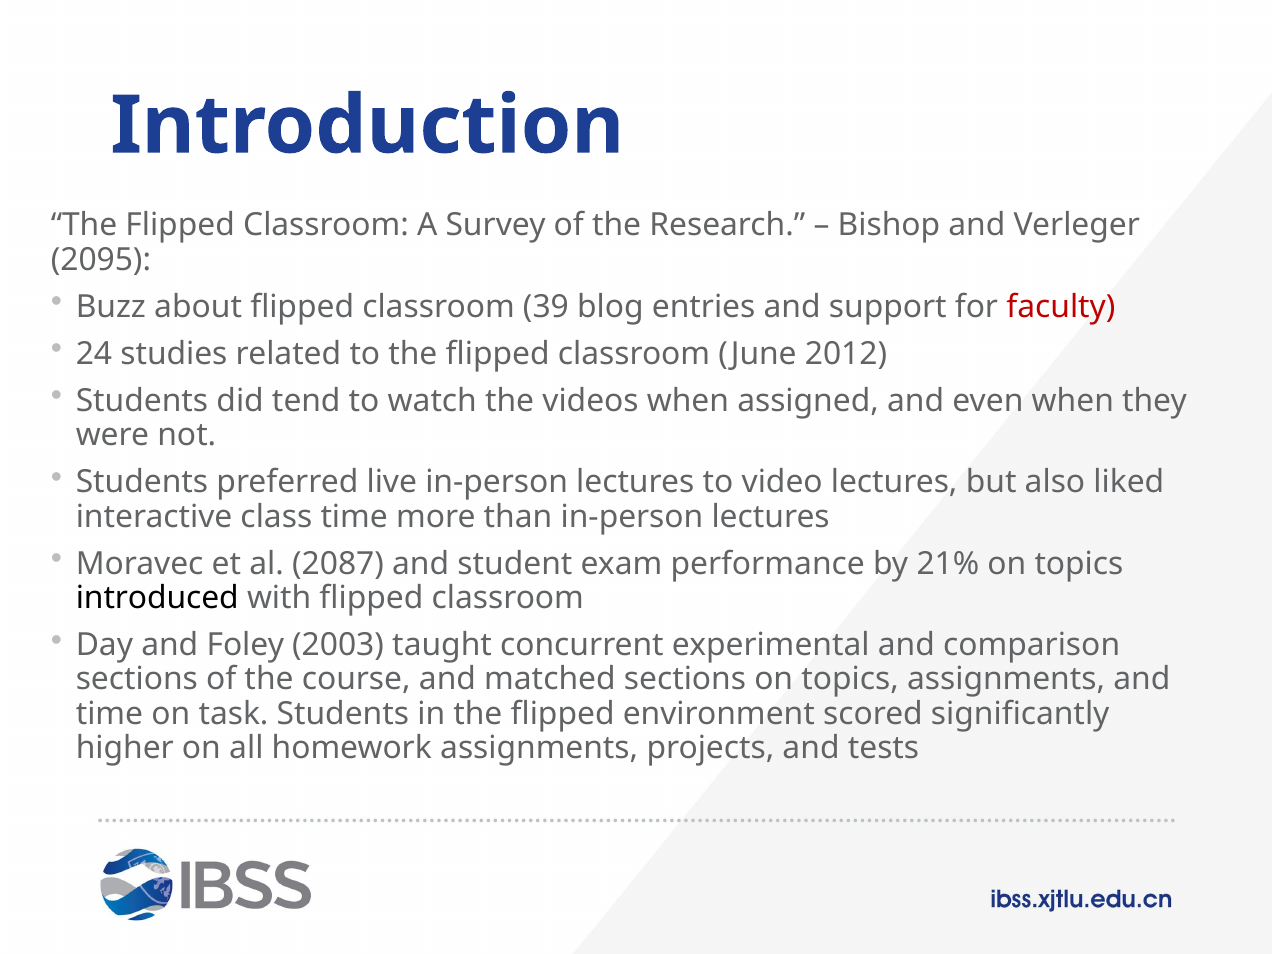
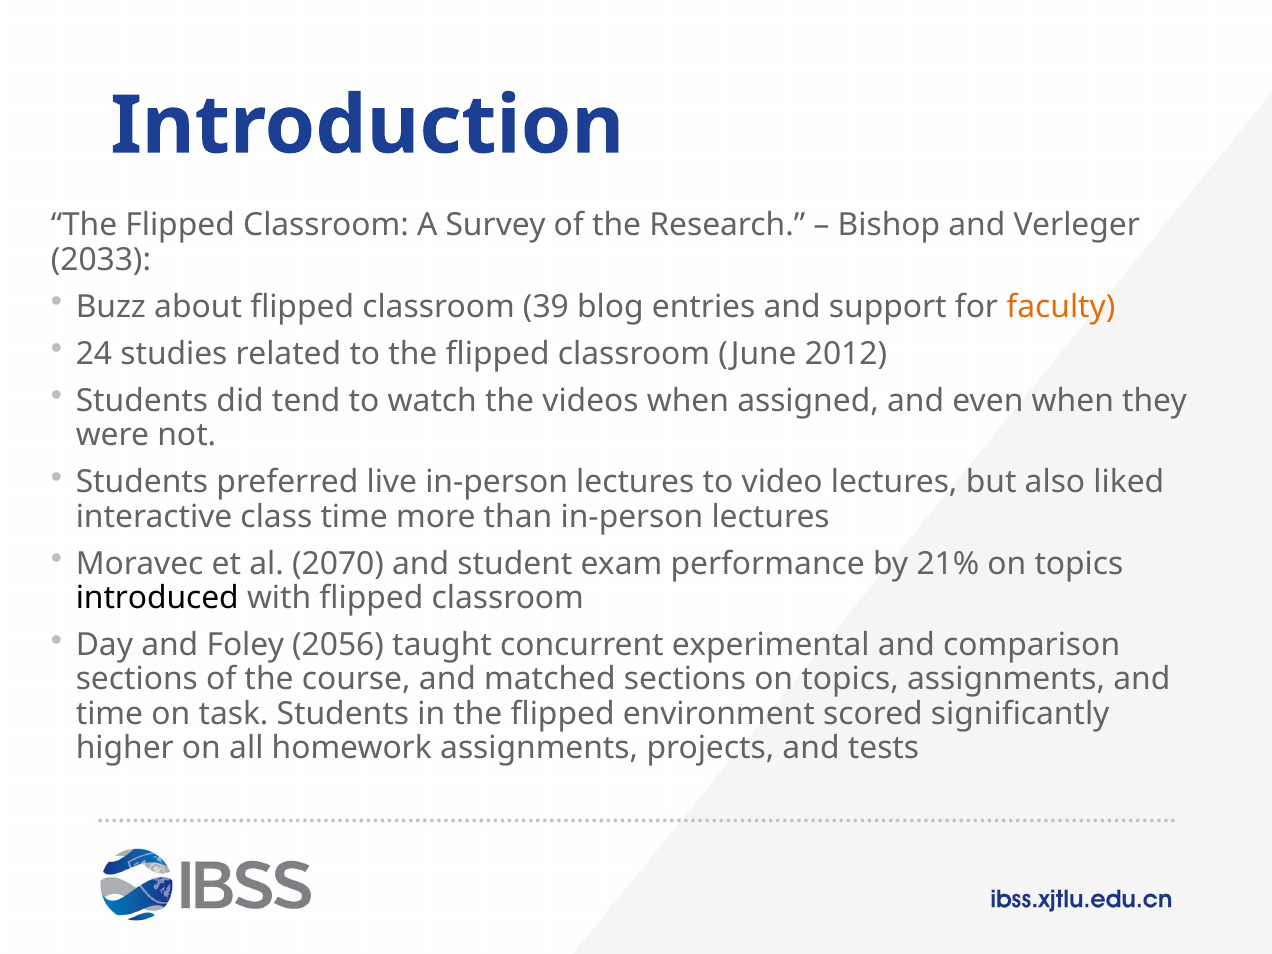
2095: 2095 -> 2033
faculty colour: red -> orange
2087: 2087 -> 2070
2003: 2003 -> 2056
